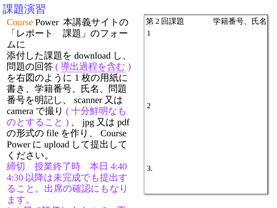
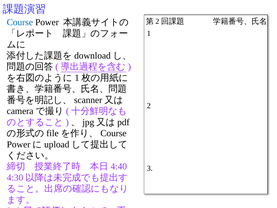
Course colour: orange -> blue
